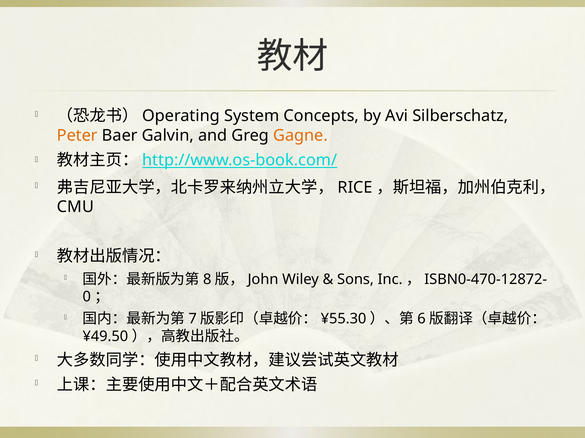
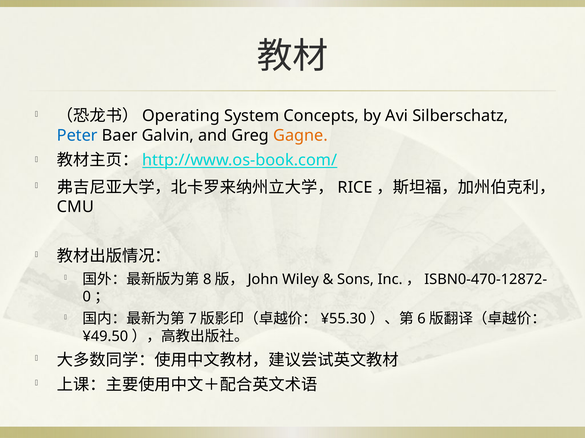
Peter colour: orange -> blue
